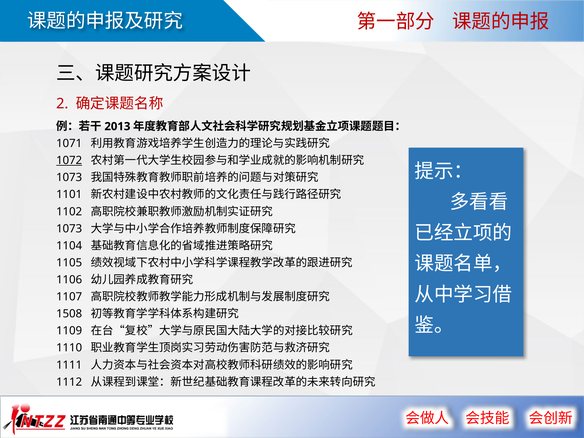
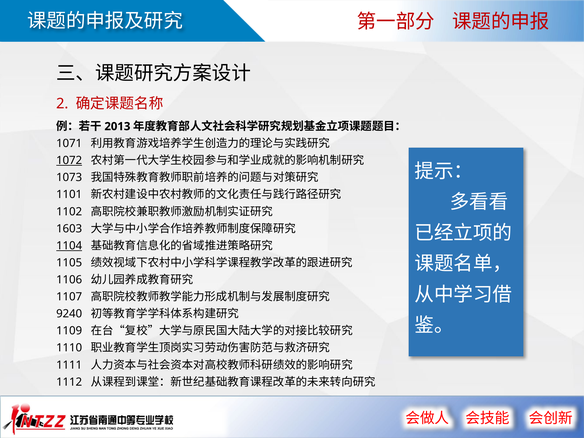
1073 at (69, 229): 1073 -> 1603
1104 underline: none -> present
1508: 1508 -> 9240
